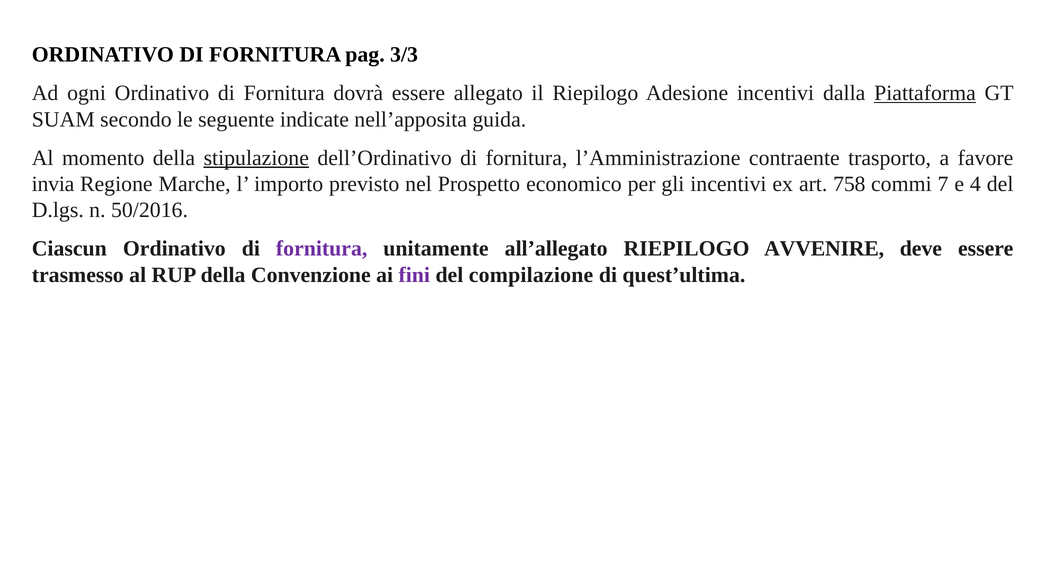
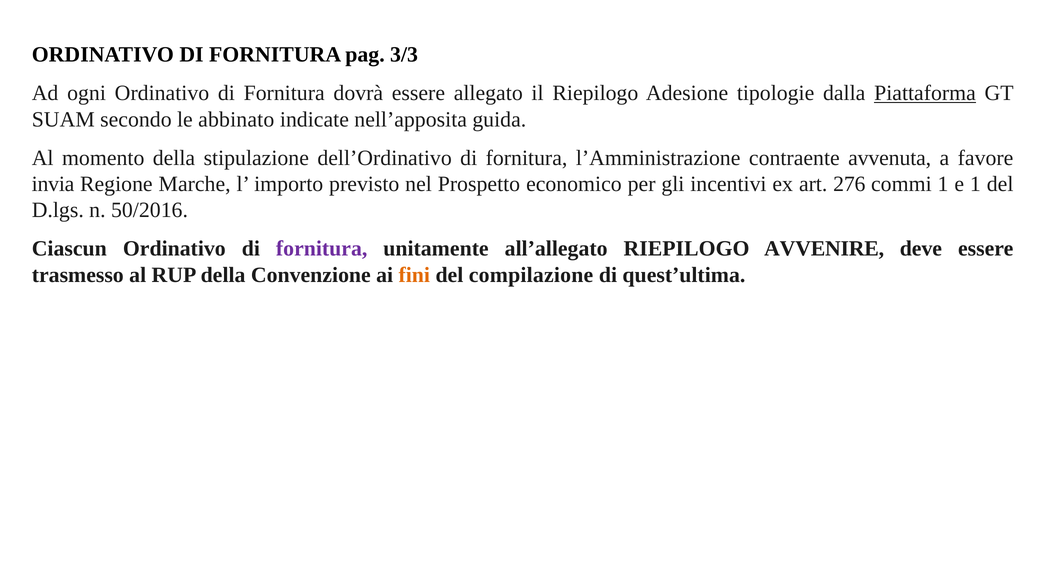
Adesione incentivi: incentivi -> tipologie
seguente: seguente -> abbinato
stipulazione underline: present -> none
trasporto: trasporto -> avvenuta
758: 758 -> 276
commi 7: 7 -> 1
e 4: 4 -> 1
fini colour: purple -> orange
